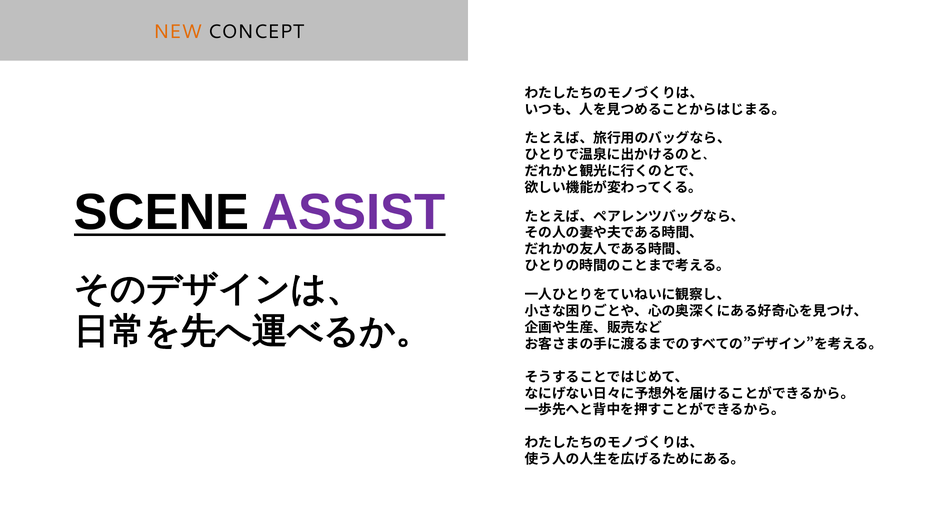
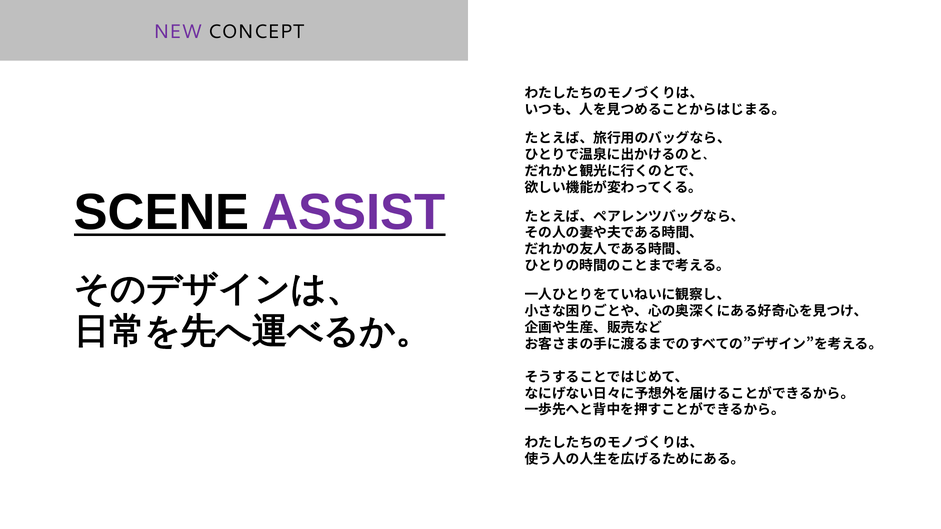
NEW colour: orange -> purple
